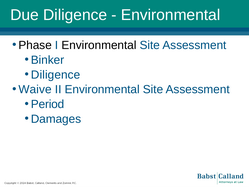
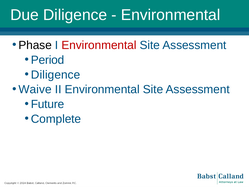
Environmental at (99, 45) colour: black -> red
Binker: Binker -> Period
Period: Period -> Future
Damages: Damages -> Complete
